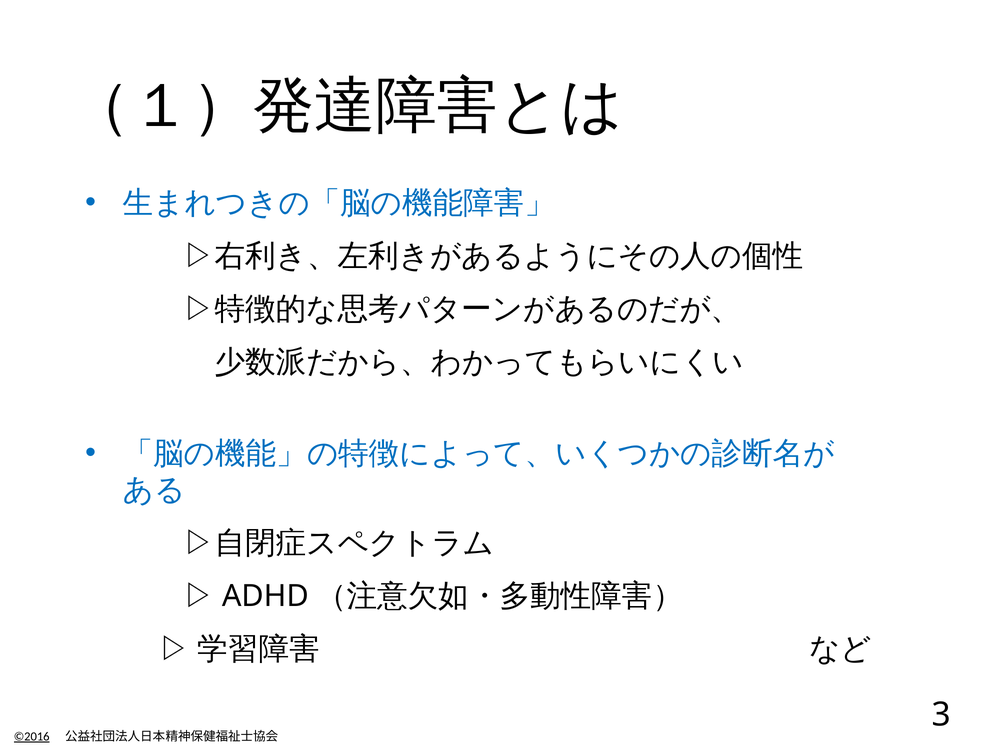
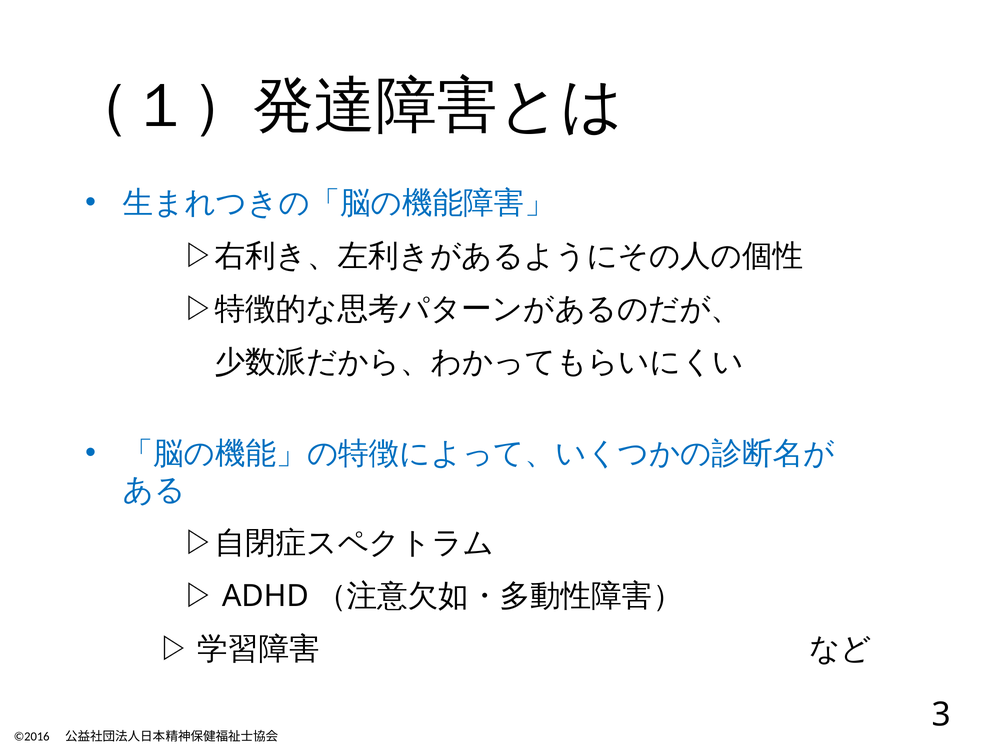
©2016 underline: present -> none
